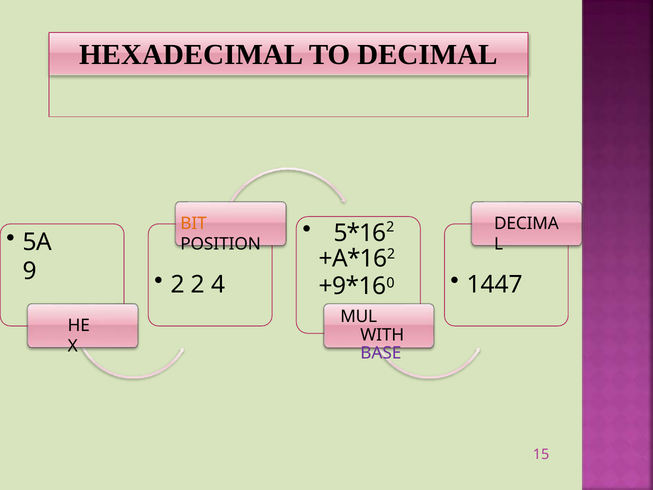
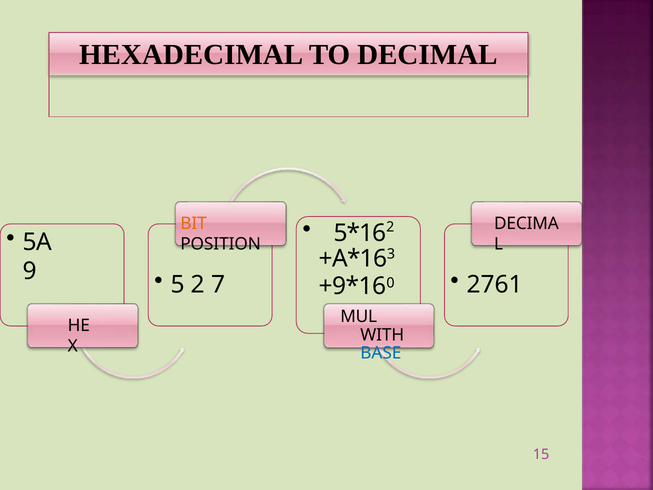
2 at (391, 254): 2 -> 3
2 at (178, 284): 2 -> 5
4: 4 -> 7
1447: 1447 -> 2761
BASE colour: purple -> blue
